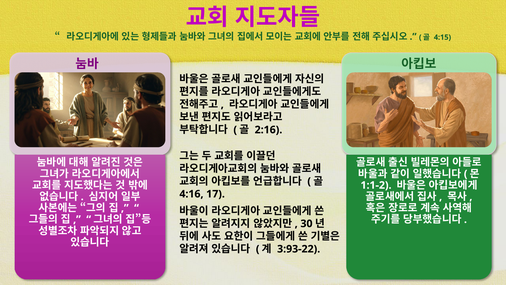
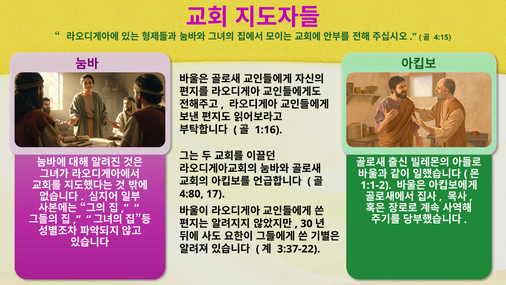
2:16: 2:16 -> 1:16
4:16: 4:16 -> 4:80
3:93-22: 3:93-22 -> 3:37-22
